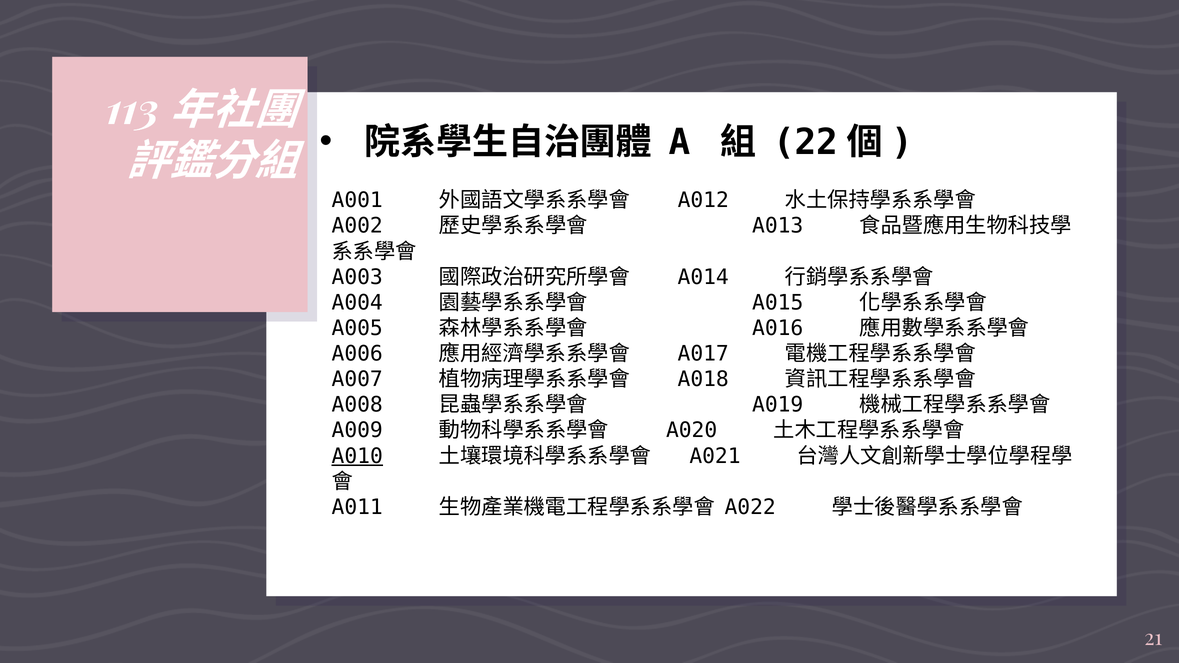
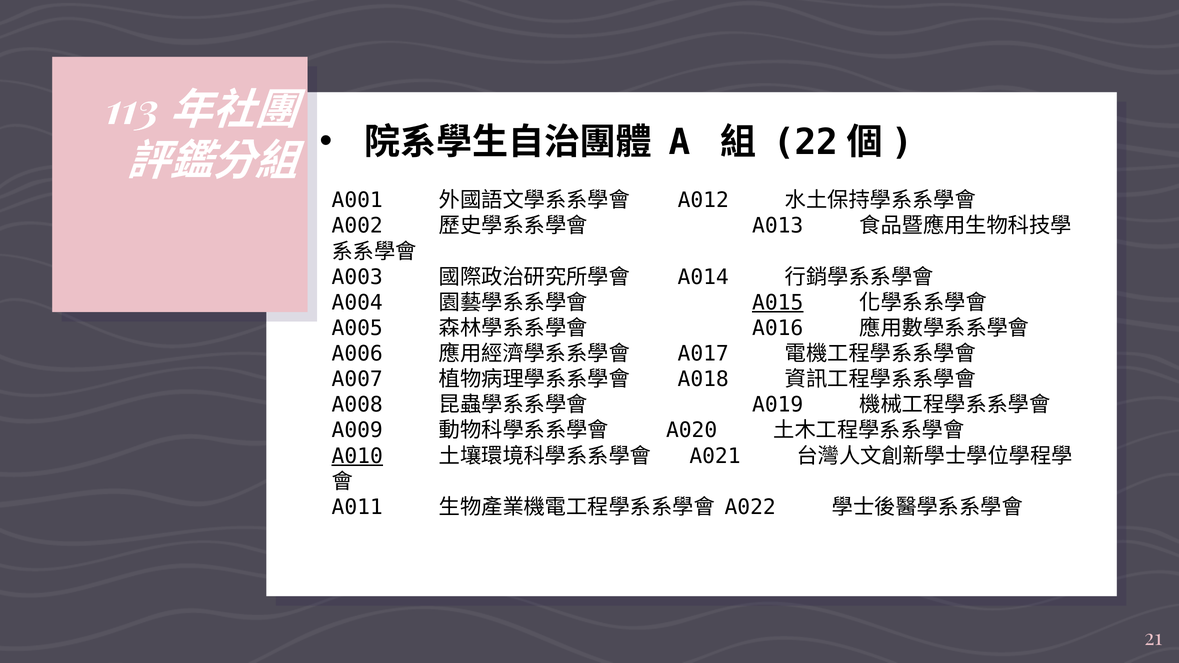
A015 underline: none -> present
